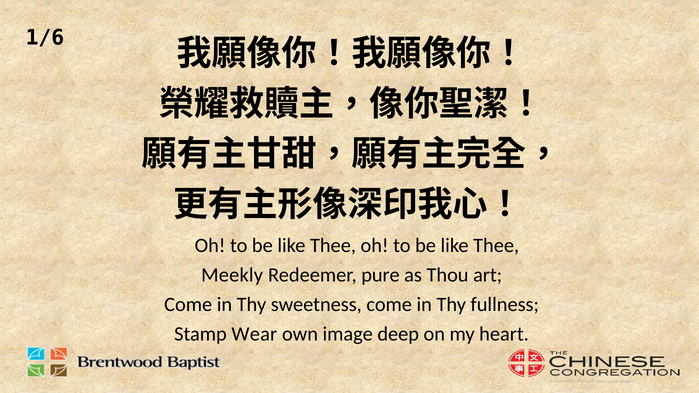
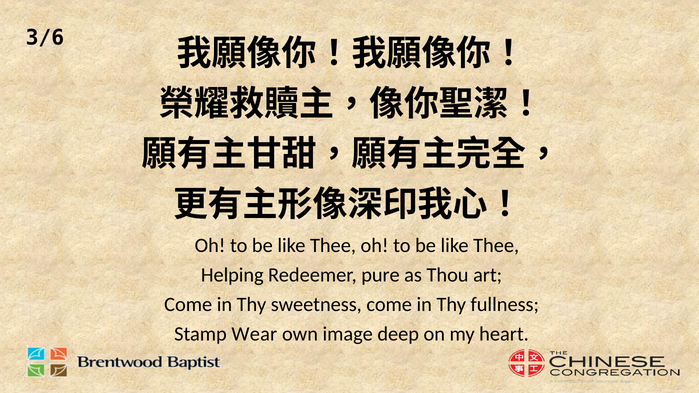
1/6: 1/6 -> 3/6
Meekly: Meekly -> Helping
